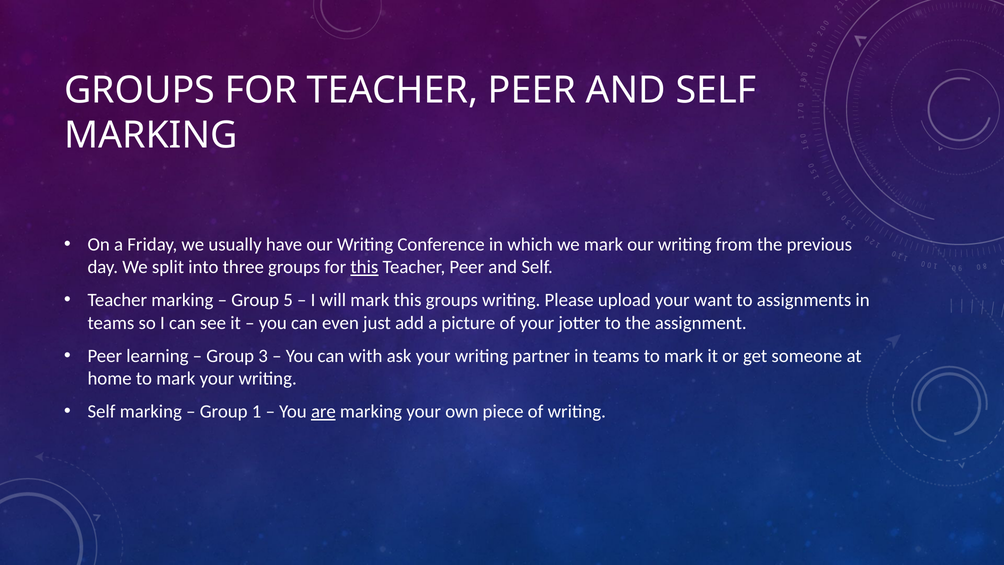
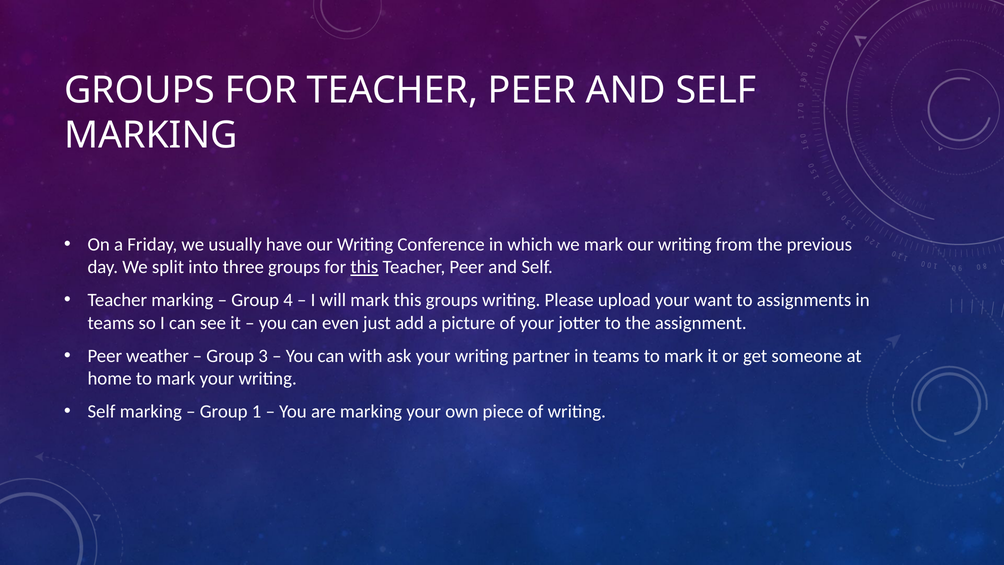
5: 5 -> 4
learning: learning -> weather
are underline: present -> none
